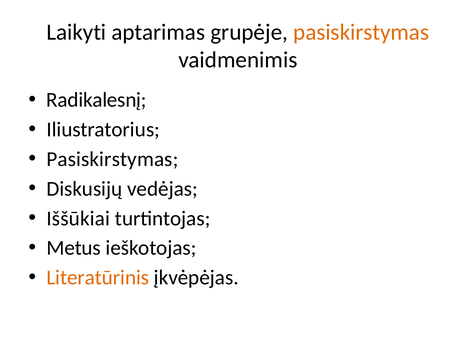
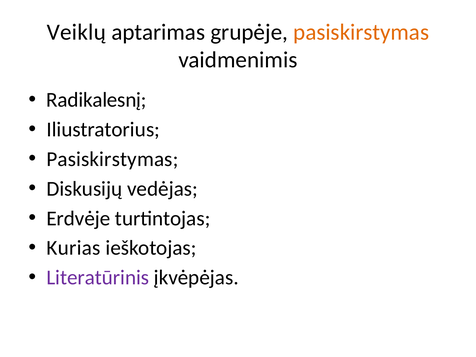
Laikyti: Laikyti -> Veiklų
Iššūkiai: Iššūkiai -> Erdvėje
Metus: Metus -> Kurias
Literatūrinis colour: orange -> purple
